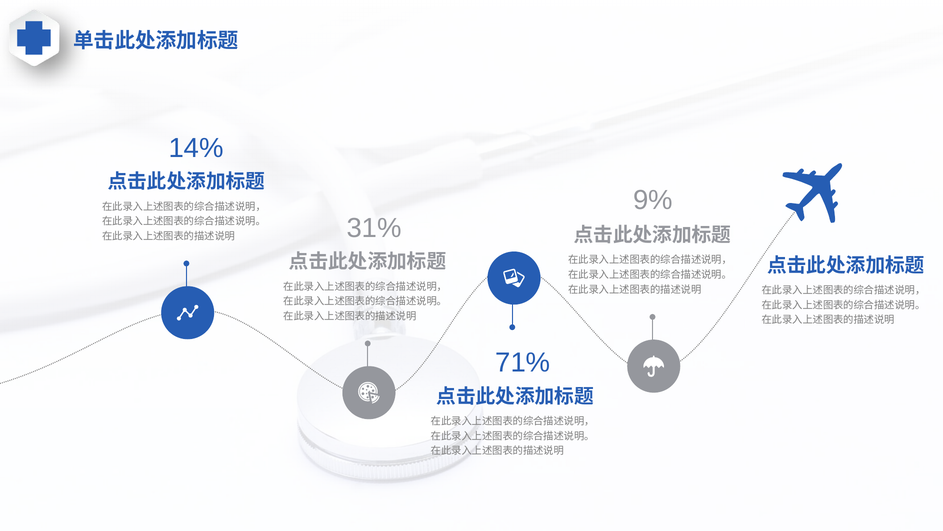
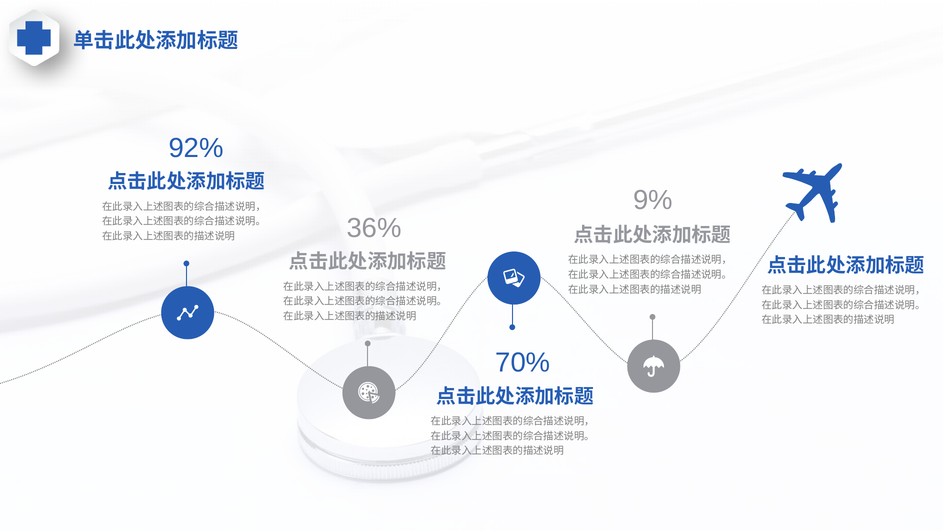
14%: 14% -> 92%
31%: 31% -> 36%
71%: 71% -> 70%
